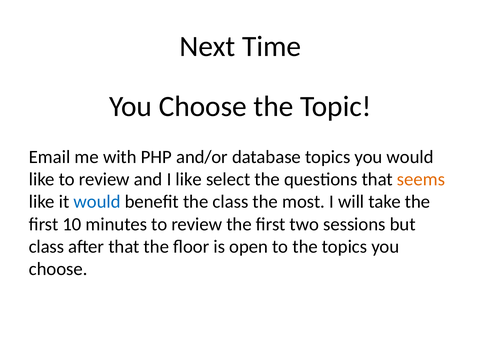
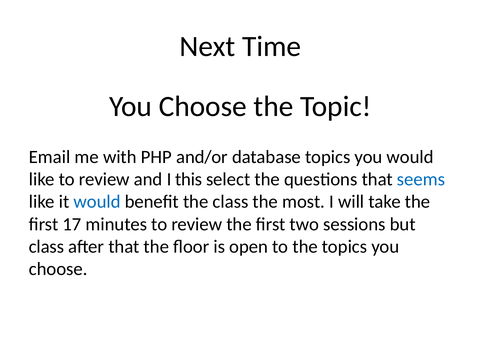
I like: like -> this
seems colour: orange -> blue
10: 10 -> 17
